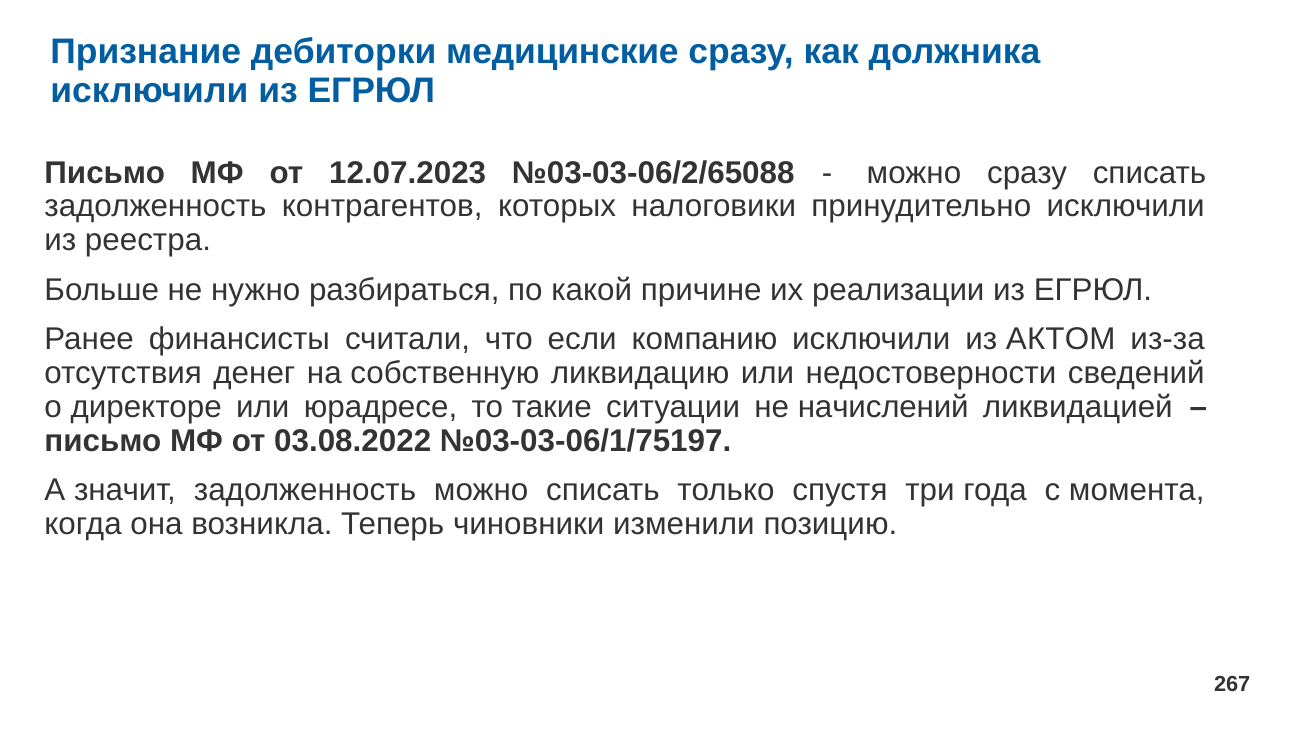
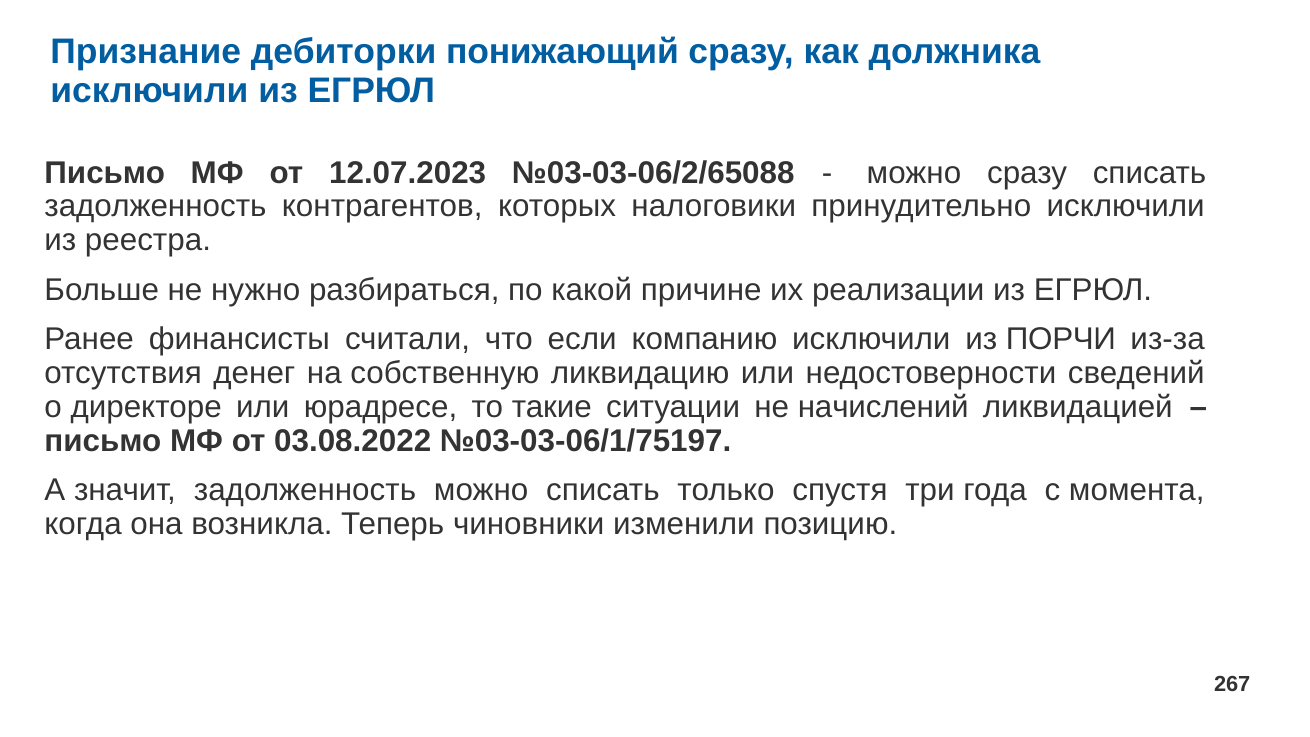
медицинские: медицинские -> понижающий
АКТОМ: АКТОМ -> ПОРЧИ
